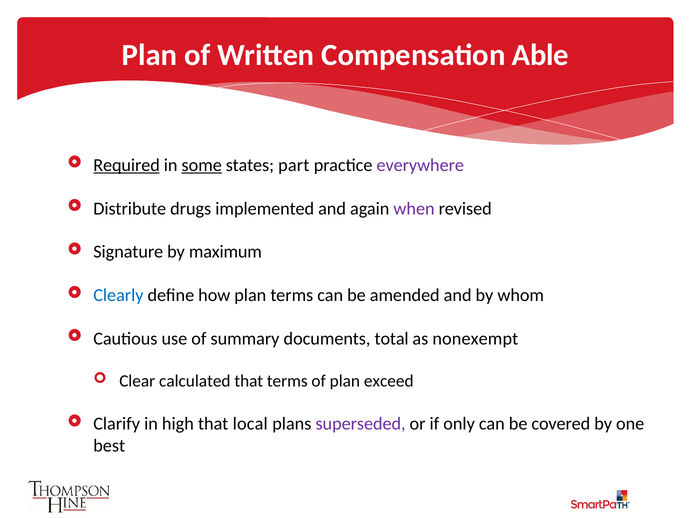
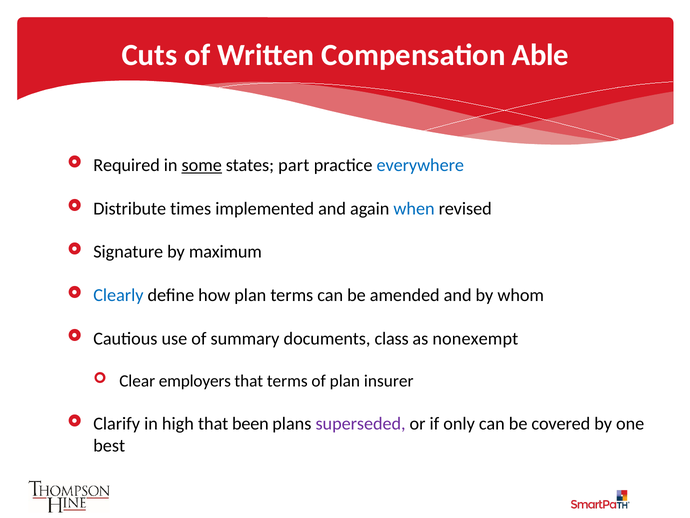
Plan at (149, 55): Plan -> Cuts
Required underline: present -> none
everywhere colour: purple -> blue
drugs: drugs -> times
when colour: purple -> blue
total: total -> class
calculated: calculated -> employers
exceed: exceed -> insurer
local: local -> been
